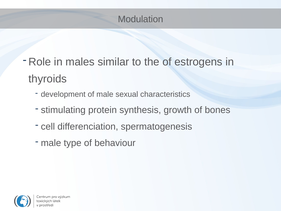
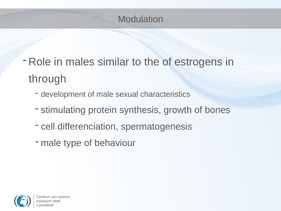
thyroids: thyroids -> through
